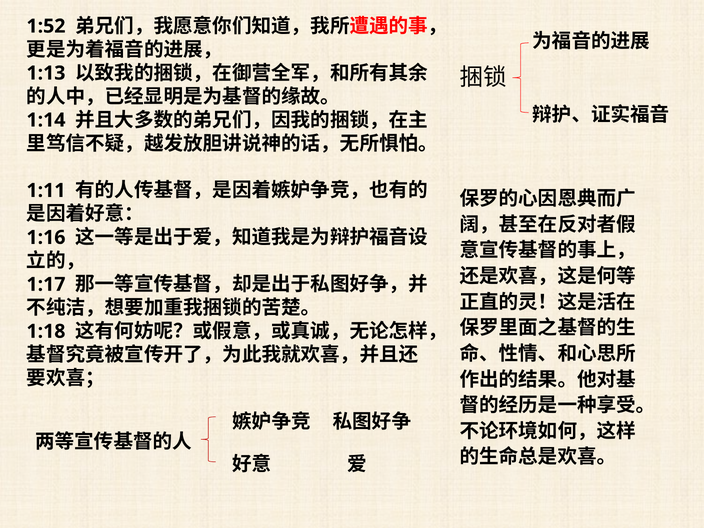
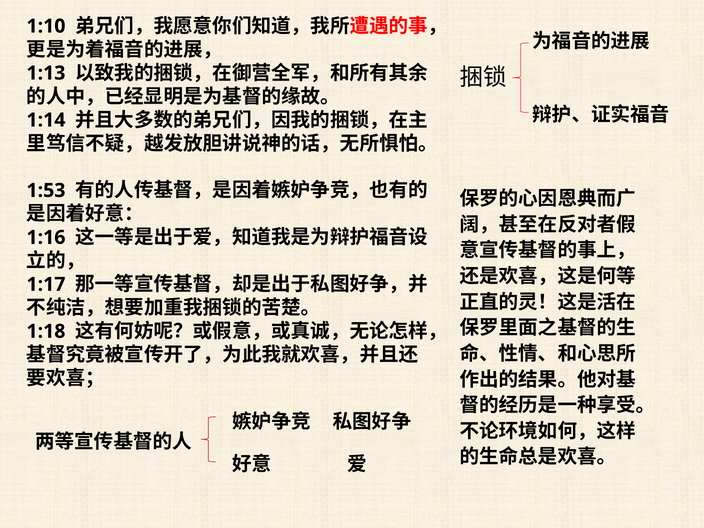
1:52: 1:52 -> 1:10
1:11: 1:11 -> 1:53
